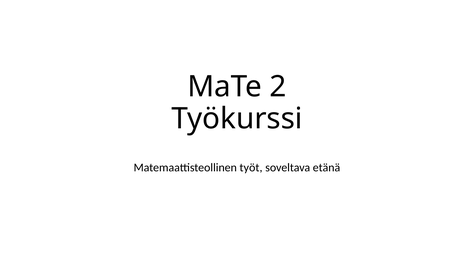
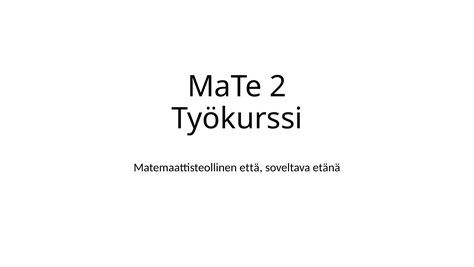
työt: työt -> että
